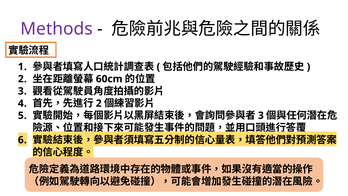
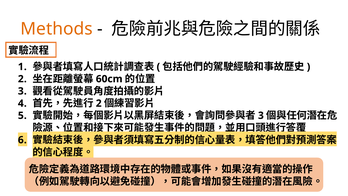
Methods colour: purple -> orange
